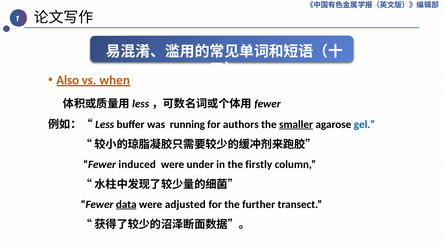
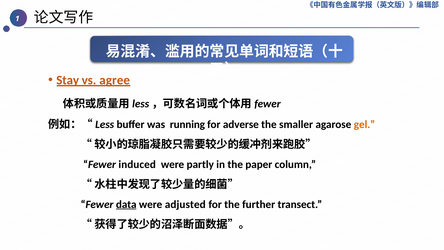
Also: Also -> Stay
when: when -> agree
authors: authors -> adverse
smaller underline: present -> none
gel colour: blue -> orange
under: under -> partly
firstly: firstly -> paper
